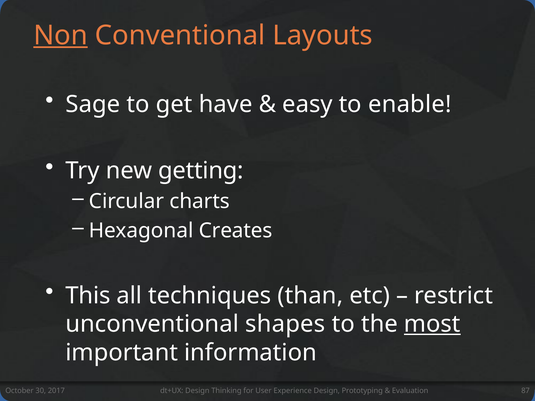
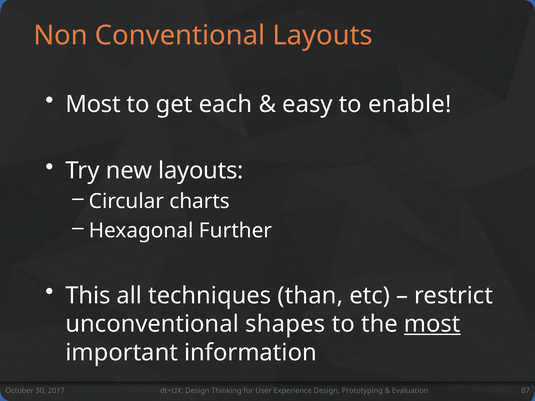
Non underline: present -> none
Sage at (93, 104): Sage -> Most
have: have -> each
new getting: getting -> layouts
Creates: Creates -> Further
